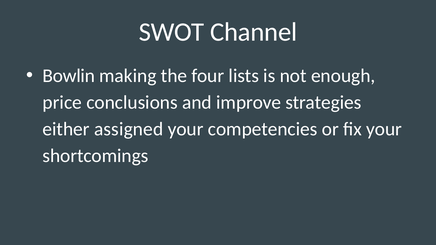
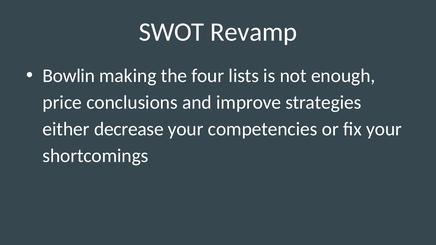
Channel: Channel -> Revamp
assigned: assigned -> decrease
